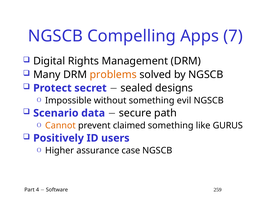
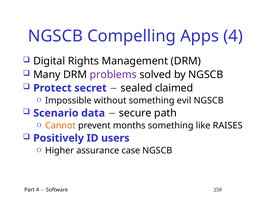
Apps 7: 7 -> 4
problems colour: orange -> purple
designs: designs -> claimed
claimed: claimed -> months
GURUS: GURUS -> RAISES
